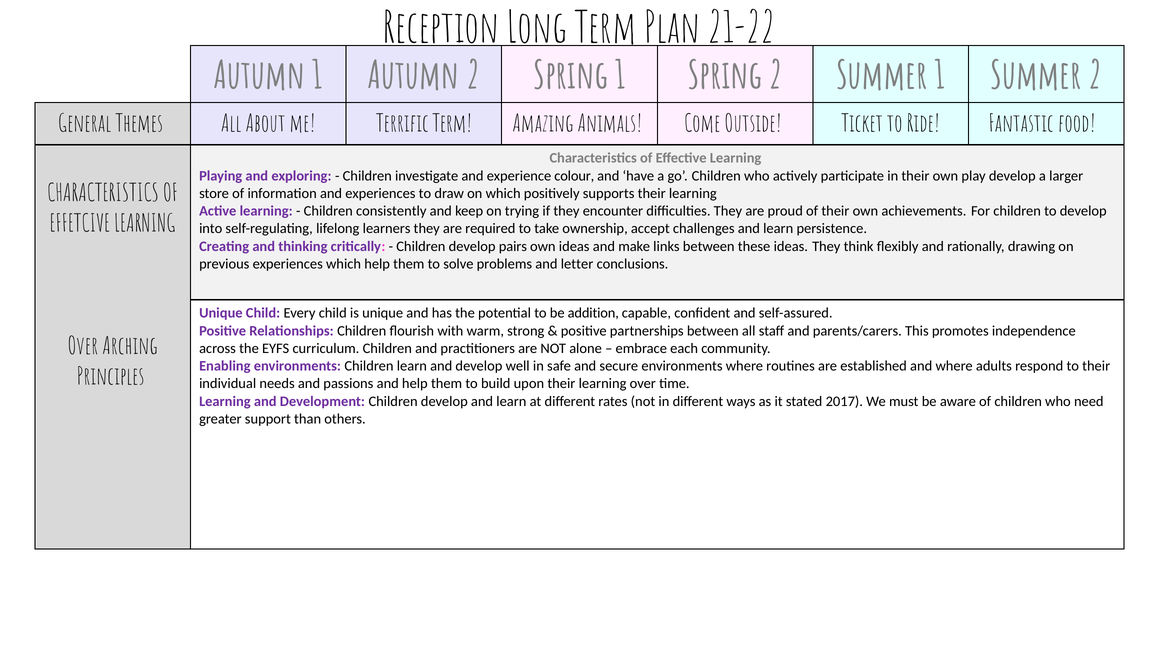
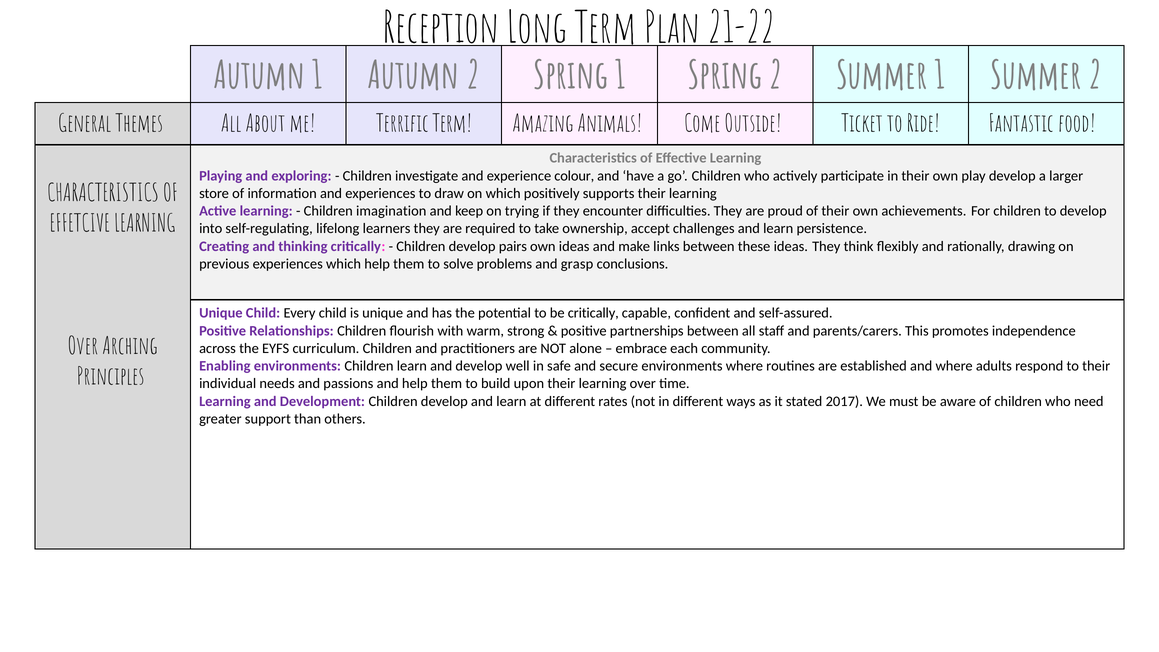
consistently: consistently -> imagination
letter: letter -> grasp
be addition: addition -> critically
